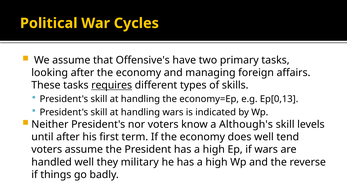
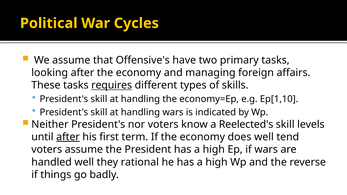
Ep[0,13: Ep[0,13 -> Ep[1,10
Although's: Although's -> Reelected's
after at (68, 137) underline: none -> present
military: military -> rational
